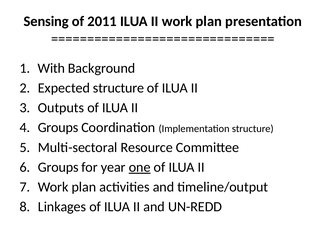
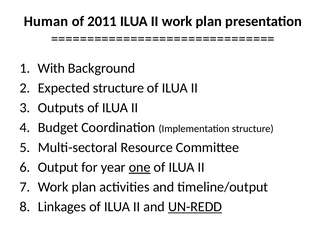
Sensing: Sensing -> Human
Groups at (58, 127): Groups -> Budget
Groups at (58, 167): Groups -> Output
UN-REDD underline: none -> present
